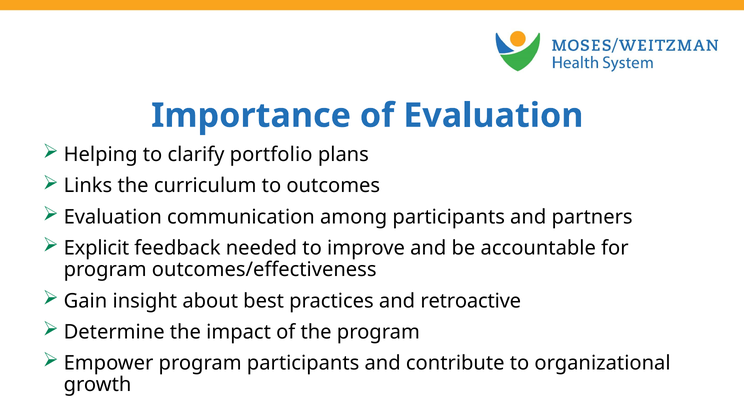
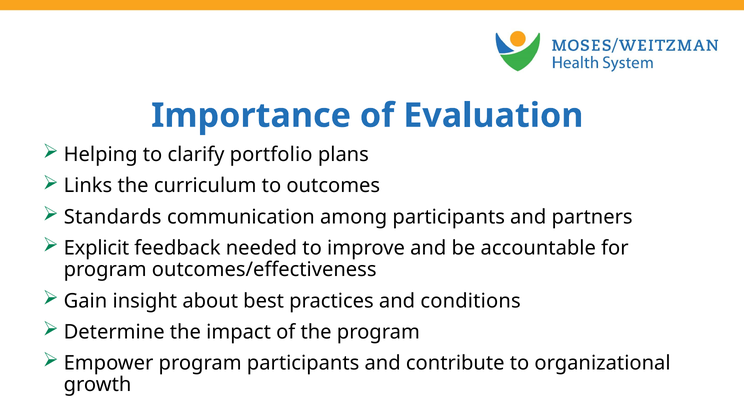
Evaluation at (113, 217): Evaluation -> Standards
retroactive: retroactive -> conditions
